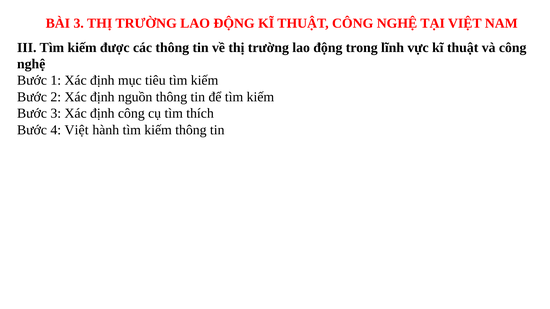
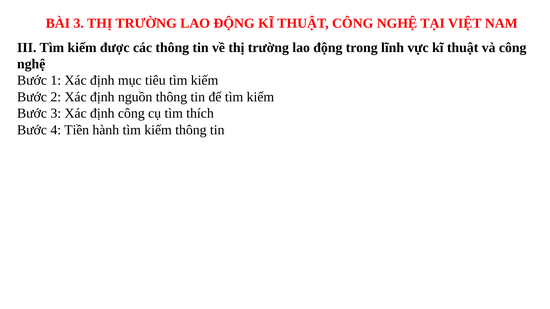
4 Việt: Việt -> Tiền
